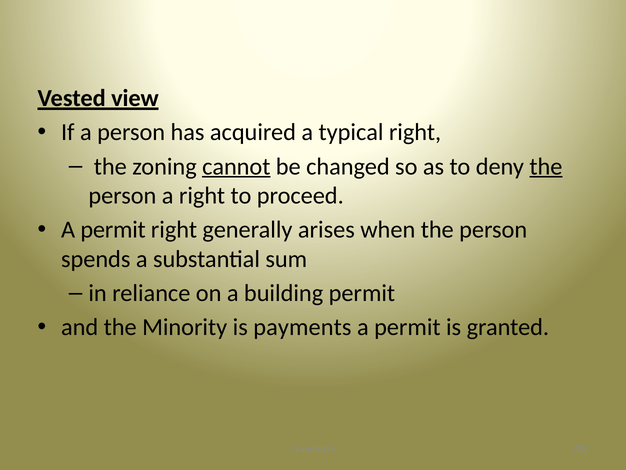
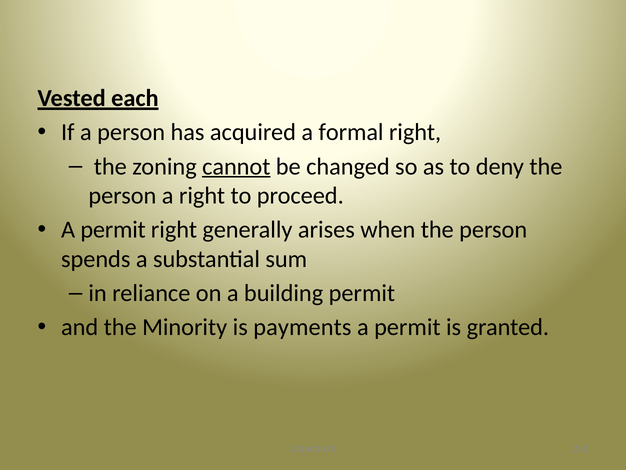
view: view -> each
typical: typical -> formal
the at (546, 166) underline: present -> none
